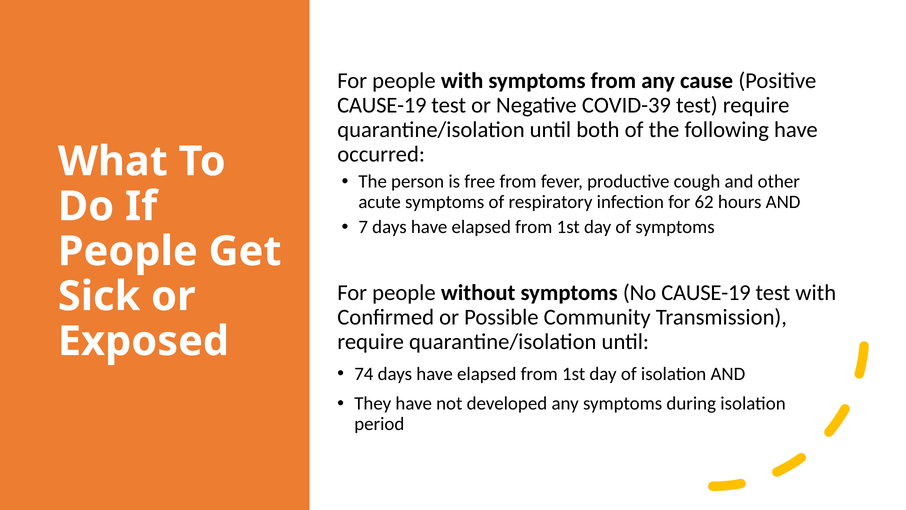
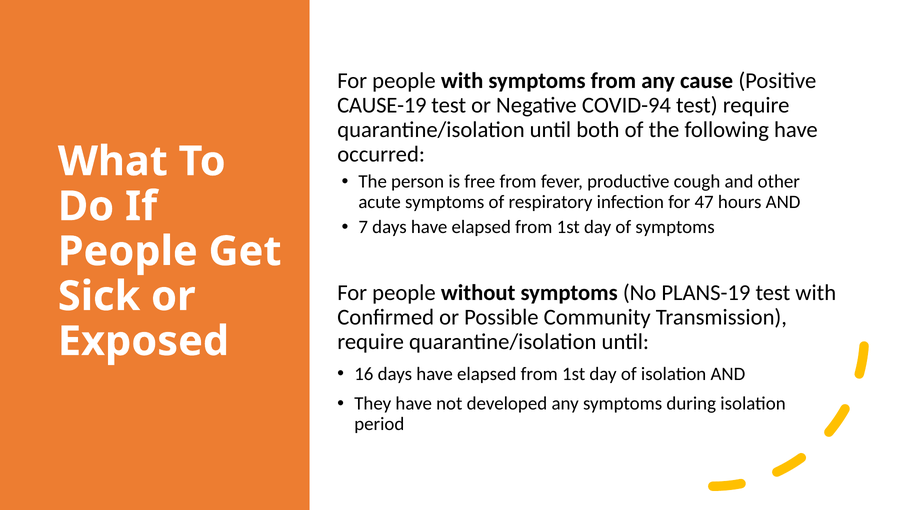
COVID-39: COVID-39 -> COVID-94
62: 62 -> 47
No CAUSE-19: CAUSE-19 -> PLANS-19
74: 74 -> 16
